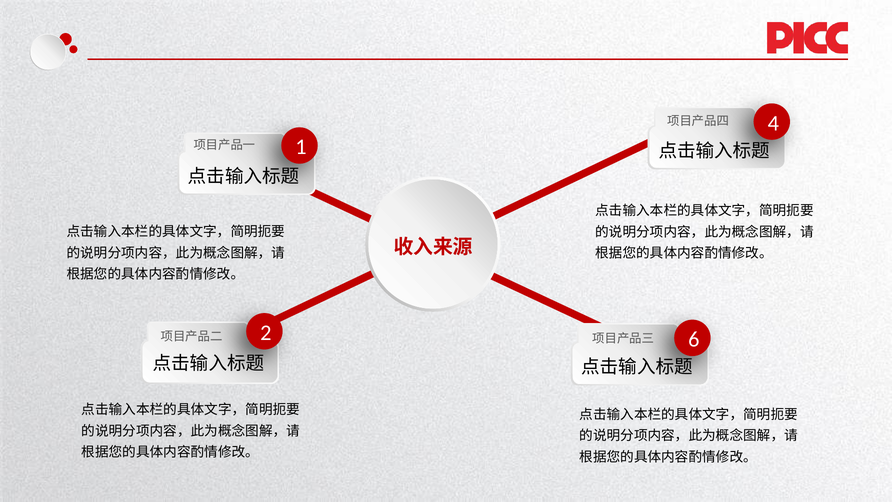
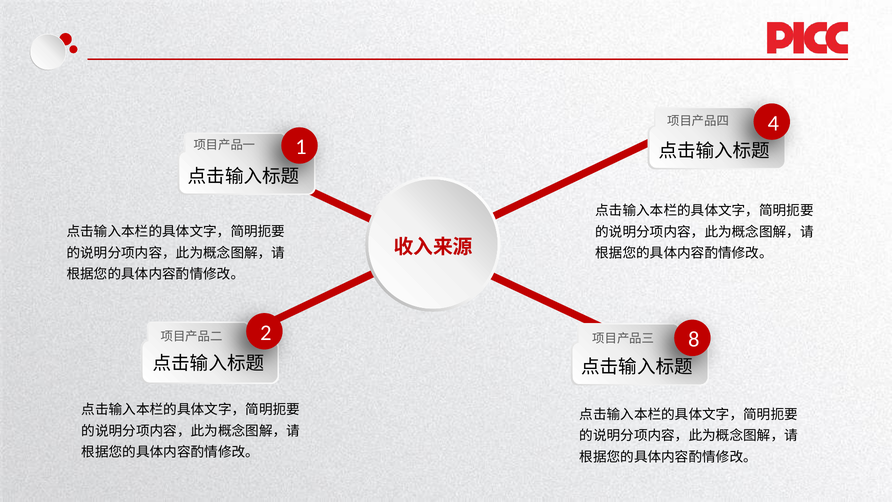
6: 6 -> 8
